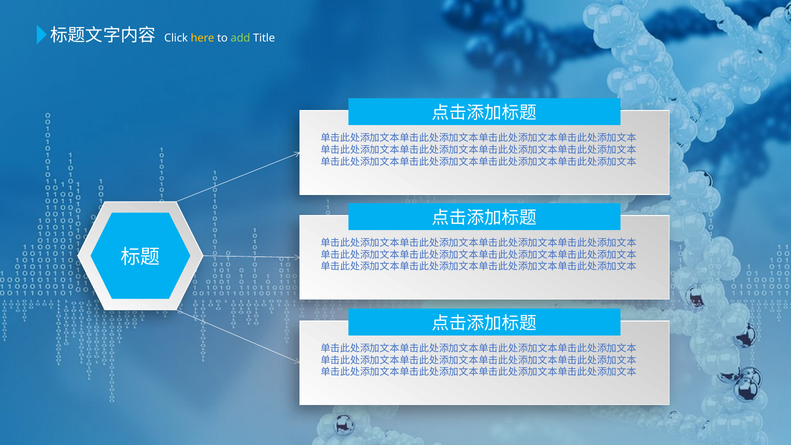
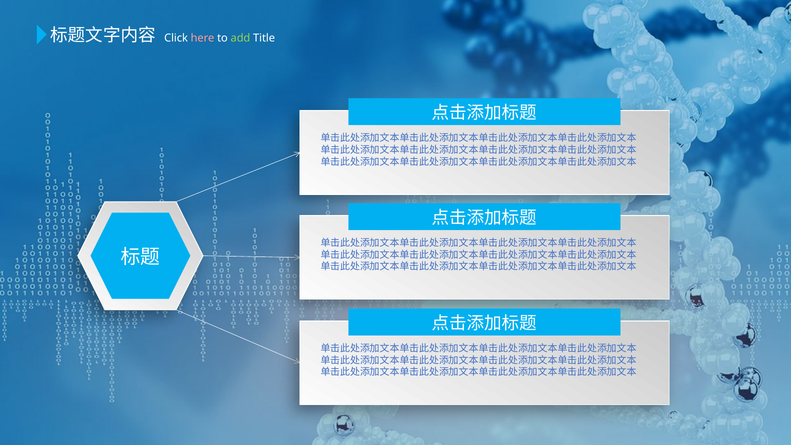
here colour: yellow -> pink
